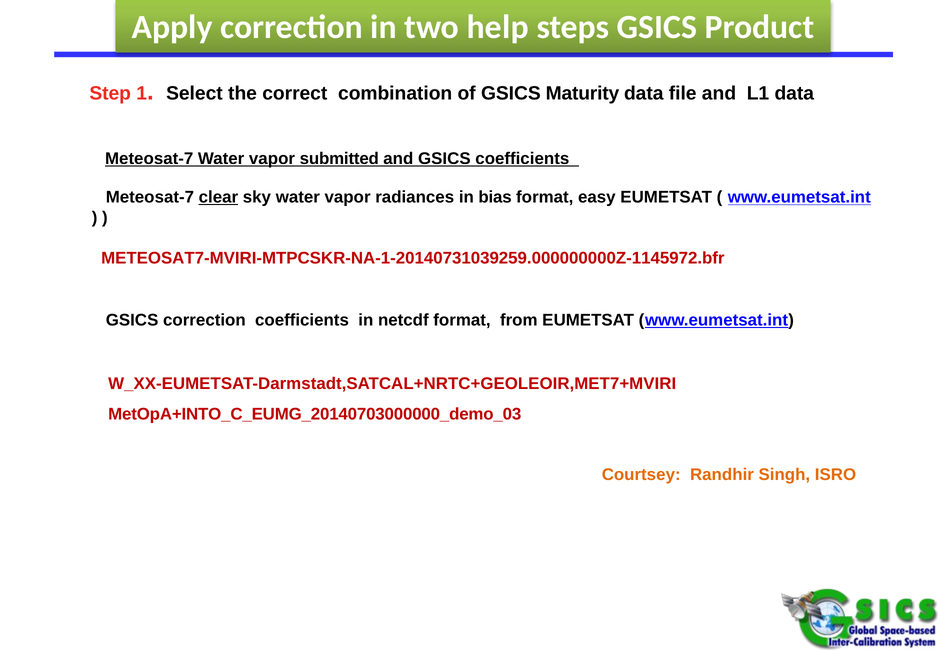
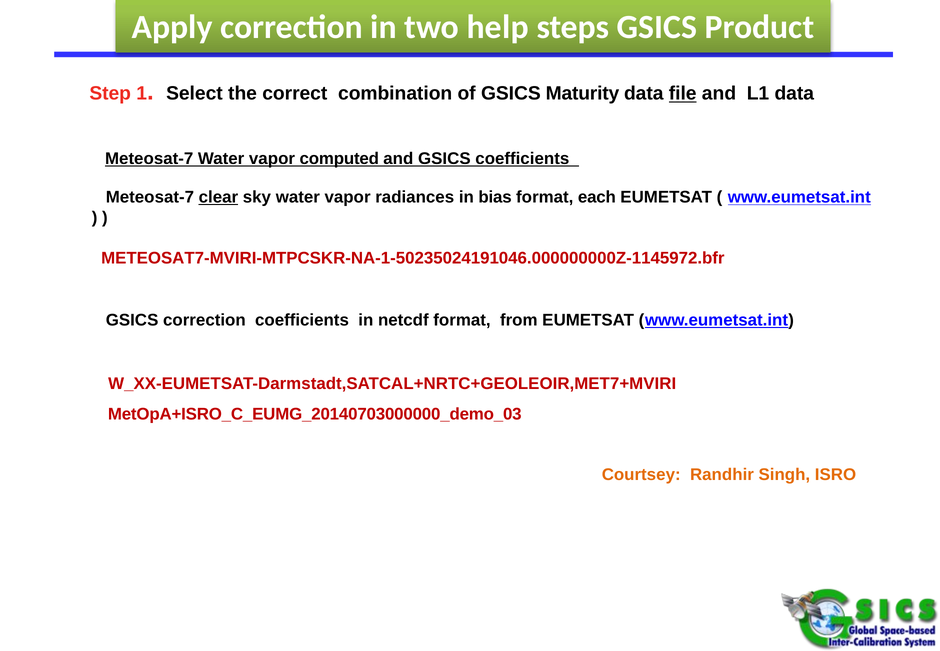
file underline: none -> present
submitted: submitted -> computed
easy: easy -> each
METEOSAT7-MVIRI-MTPCSKR-NA-1-20140731039259.000000000Z-1145972.bfr: METEOSAT7-MVIRI-MTPCSKR-NA-1-20140731039259.000000000Z-1145972.bfr -> METEOSAT7-MVIRI-MTPCSKR-NA-1-50235024191046.000000000Z-1145972.bfr
MetOpA+INTO_C_EUMG_20140703000000_demo_03: MetOpA+INTO_C_EUMG_20140703000000_demo_03 -> MetOpA+ISRO_C_EUMG_20140703000000_demo_03
